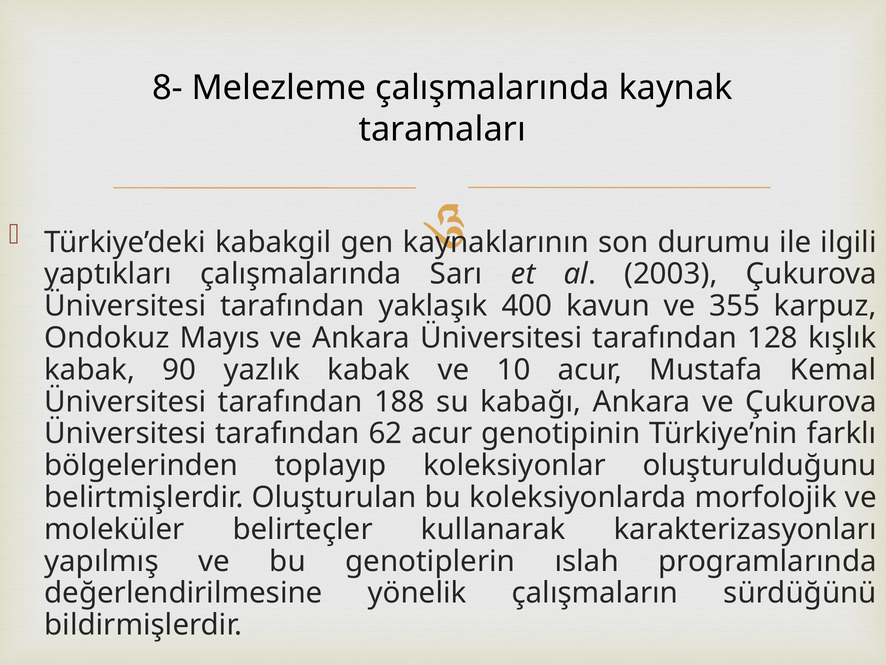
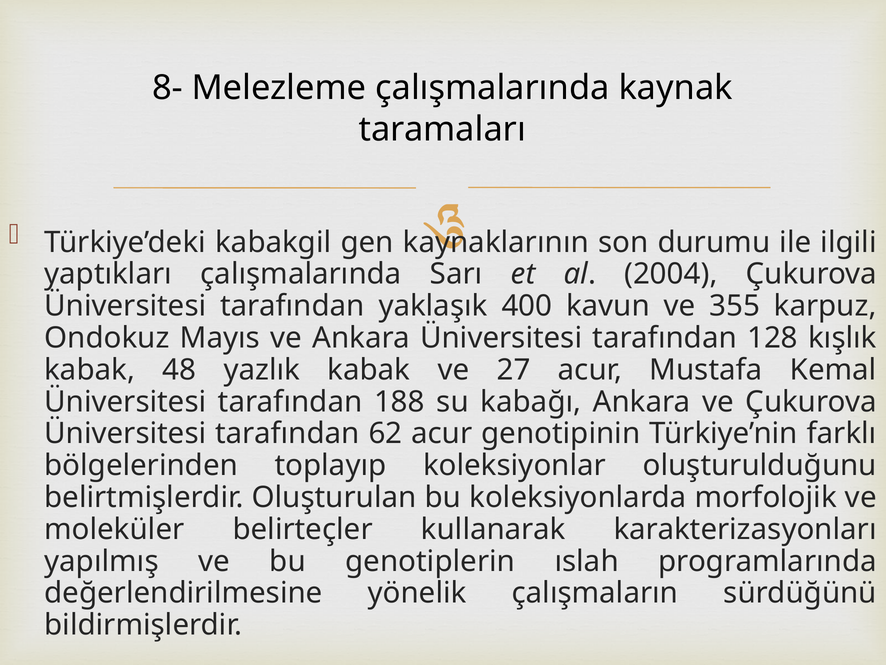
2003: 2003 -> 2004
90: 90 -> 48
10: 10 -> 27
